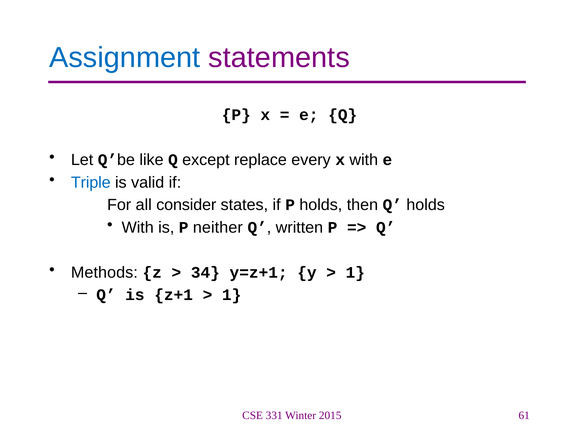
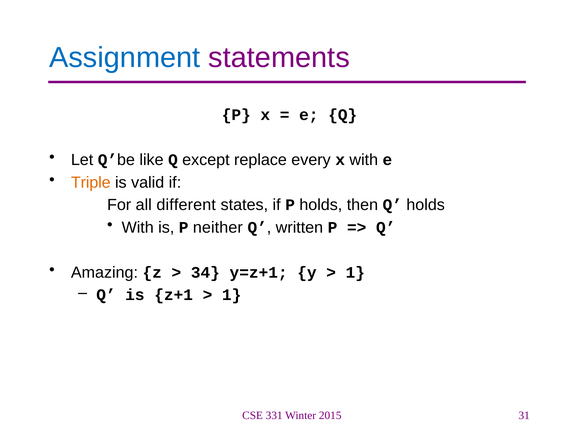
Triple colour: blue -> orange
consider: consider -> different
Methods: Methods -> Amazing
61: 61 -> 31
